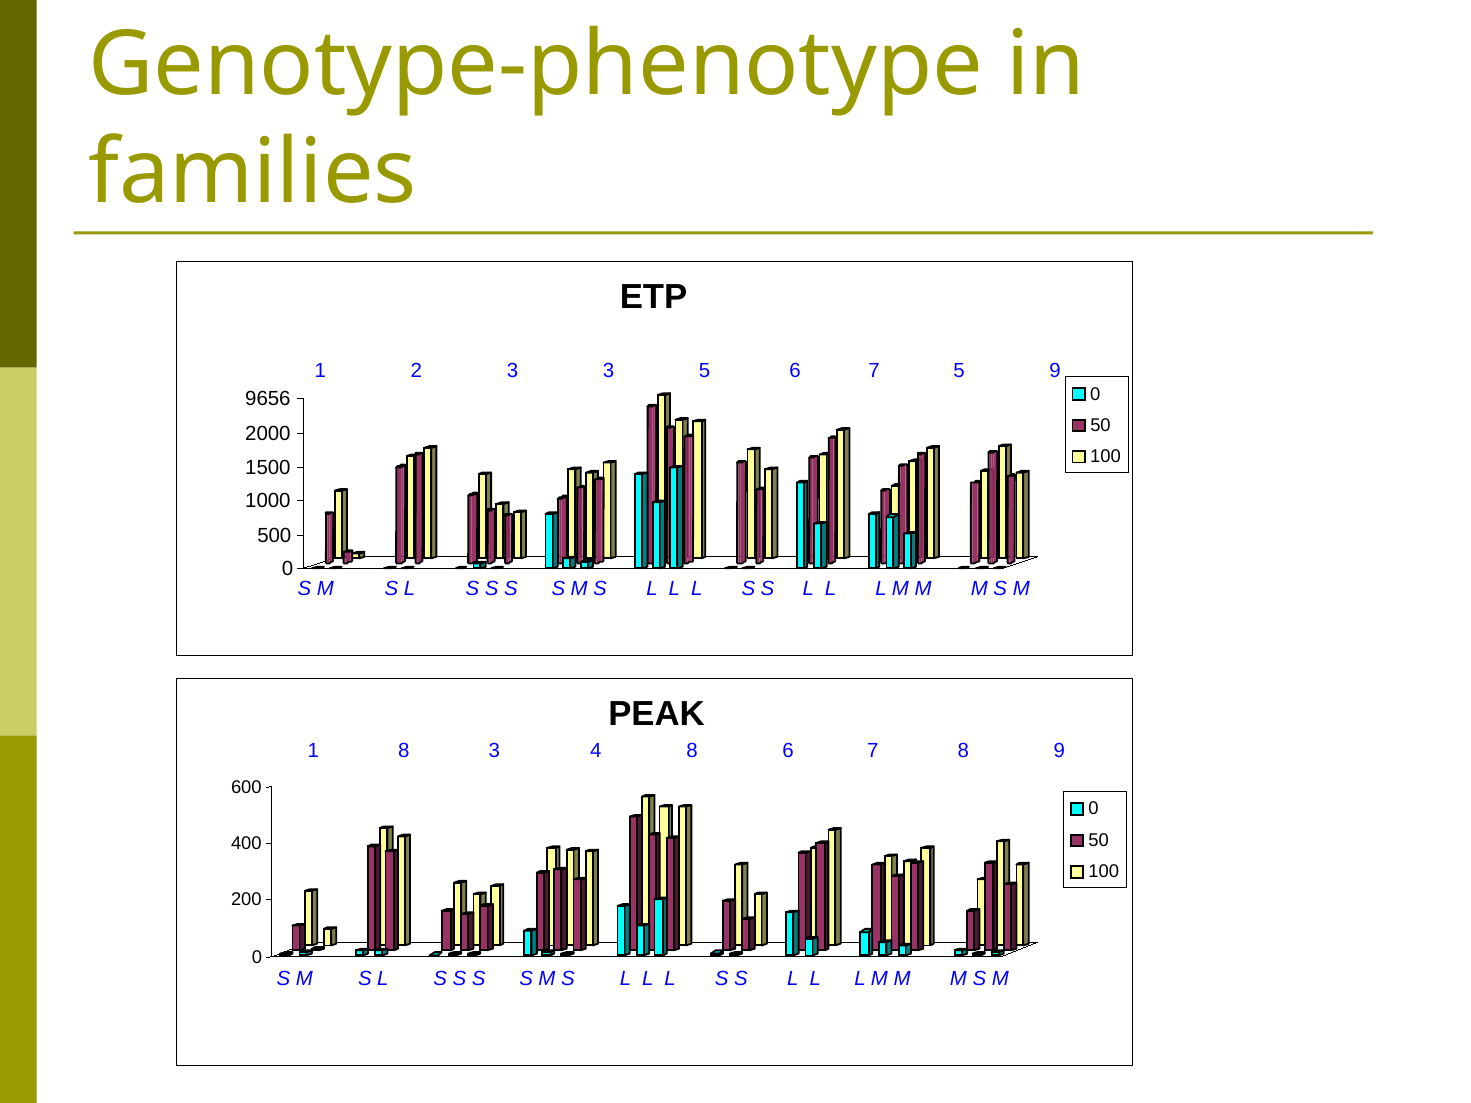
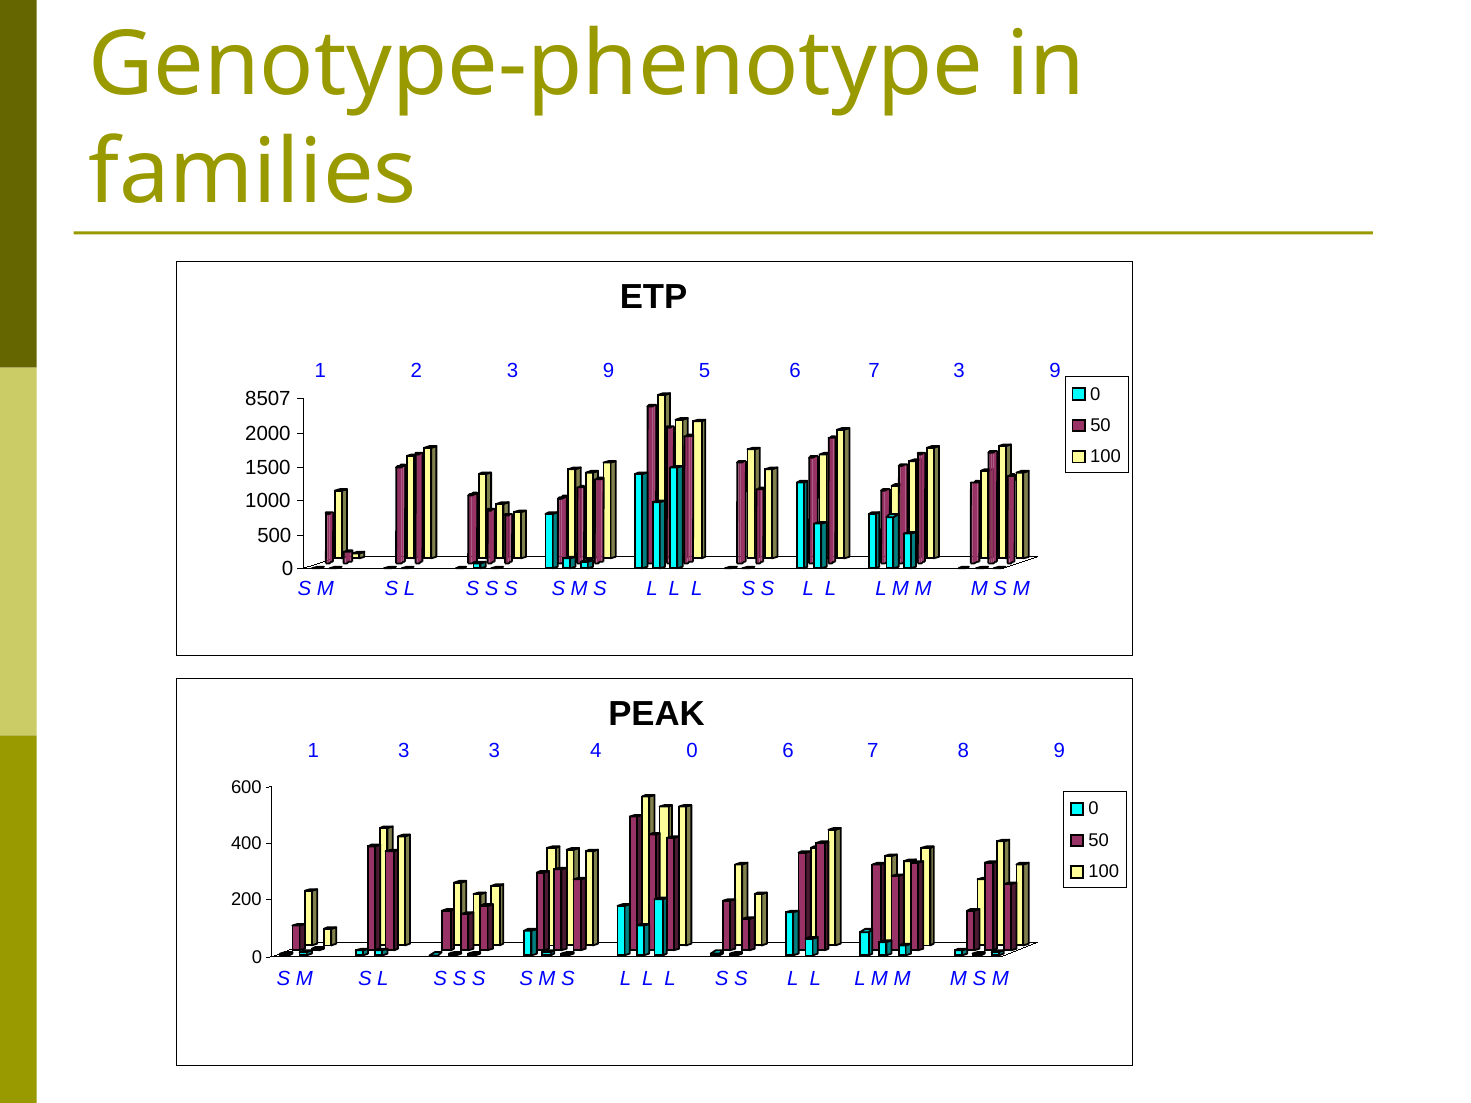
2 3 3: 3 -> 9
7 5: 5 -> 3
9656: 9656 -> 8507
1 8: 8 -> 3
4 8: 8 -> 0
